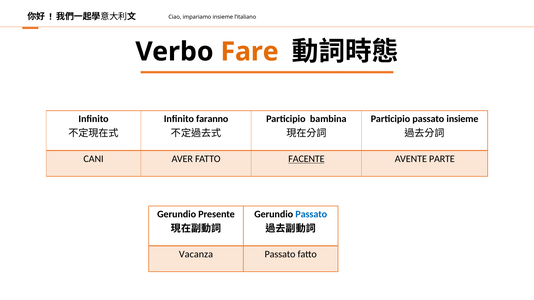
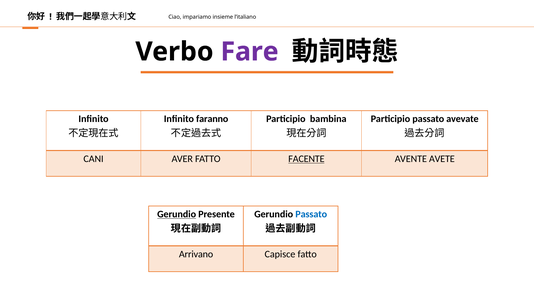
Fare colour: orange -> purple
passato insieme: insieme -> avevate
PARTE: PARTE -> AVETE
Gerundio at (177, 214) underline: none -> present
Vacanza: Vacanza -> Arrivano
Passato at (280, 255): Passato -> Capisce
